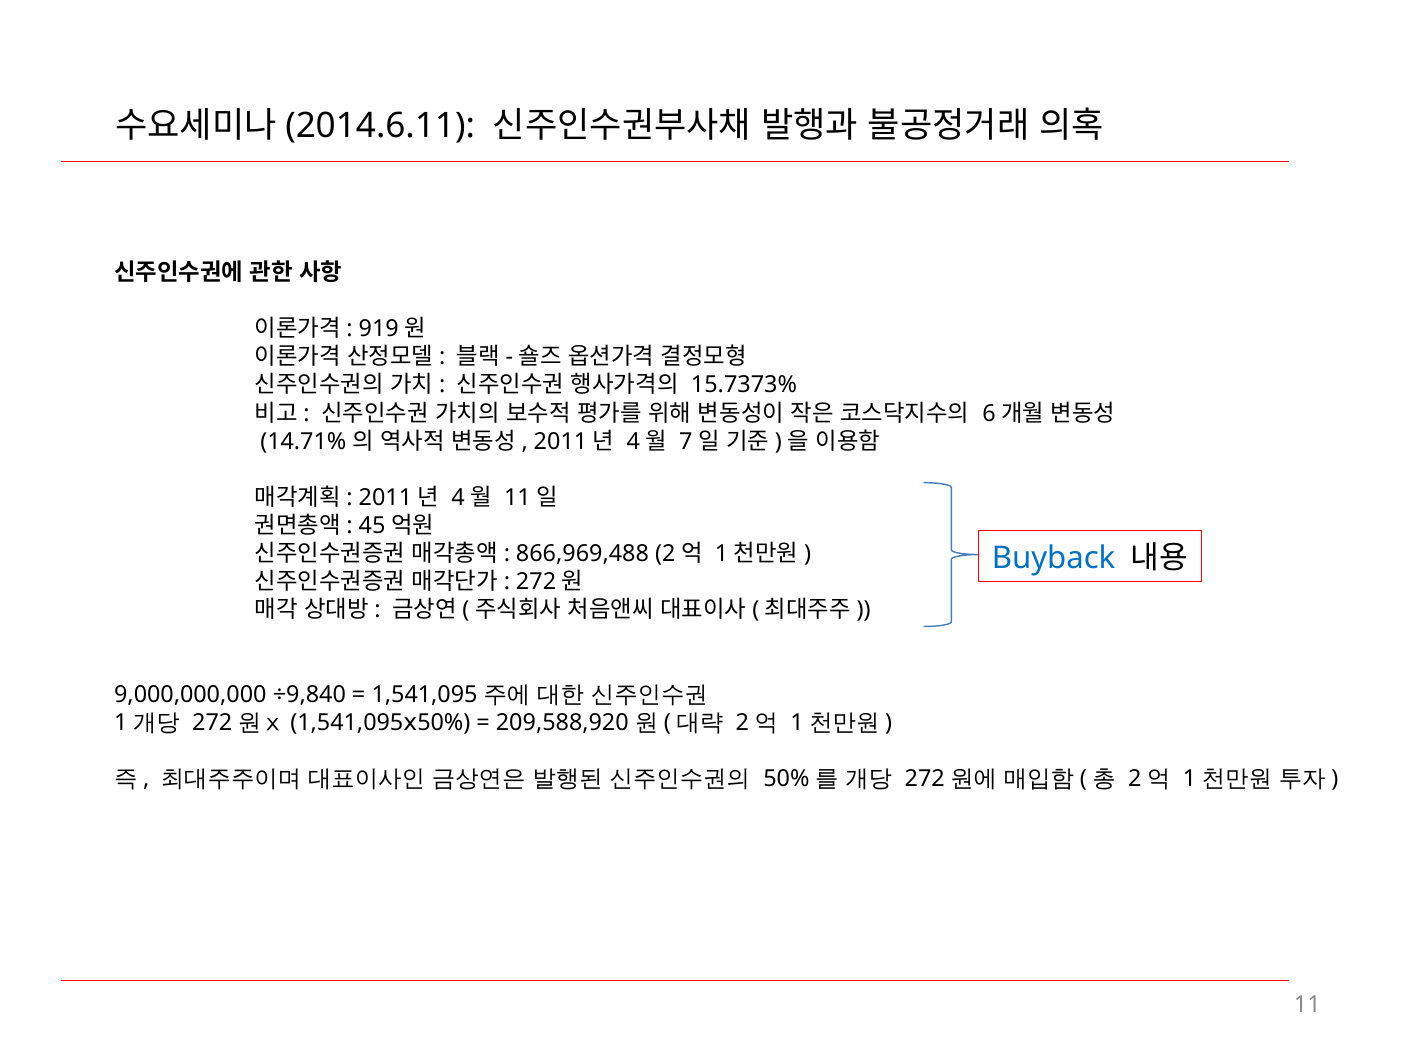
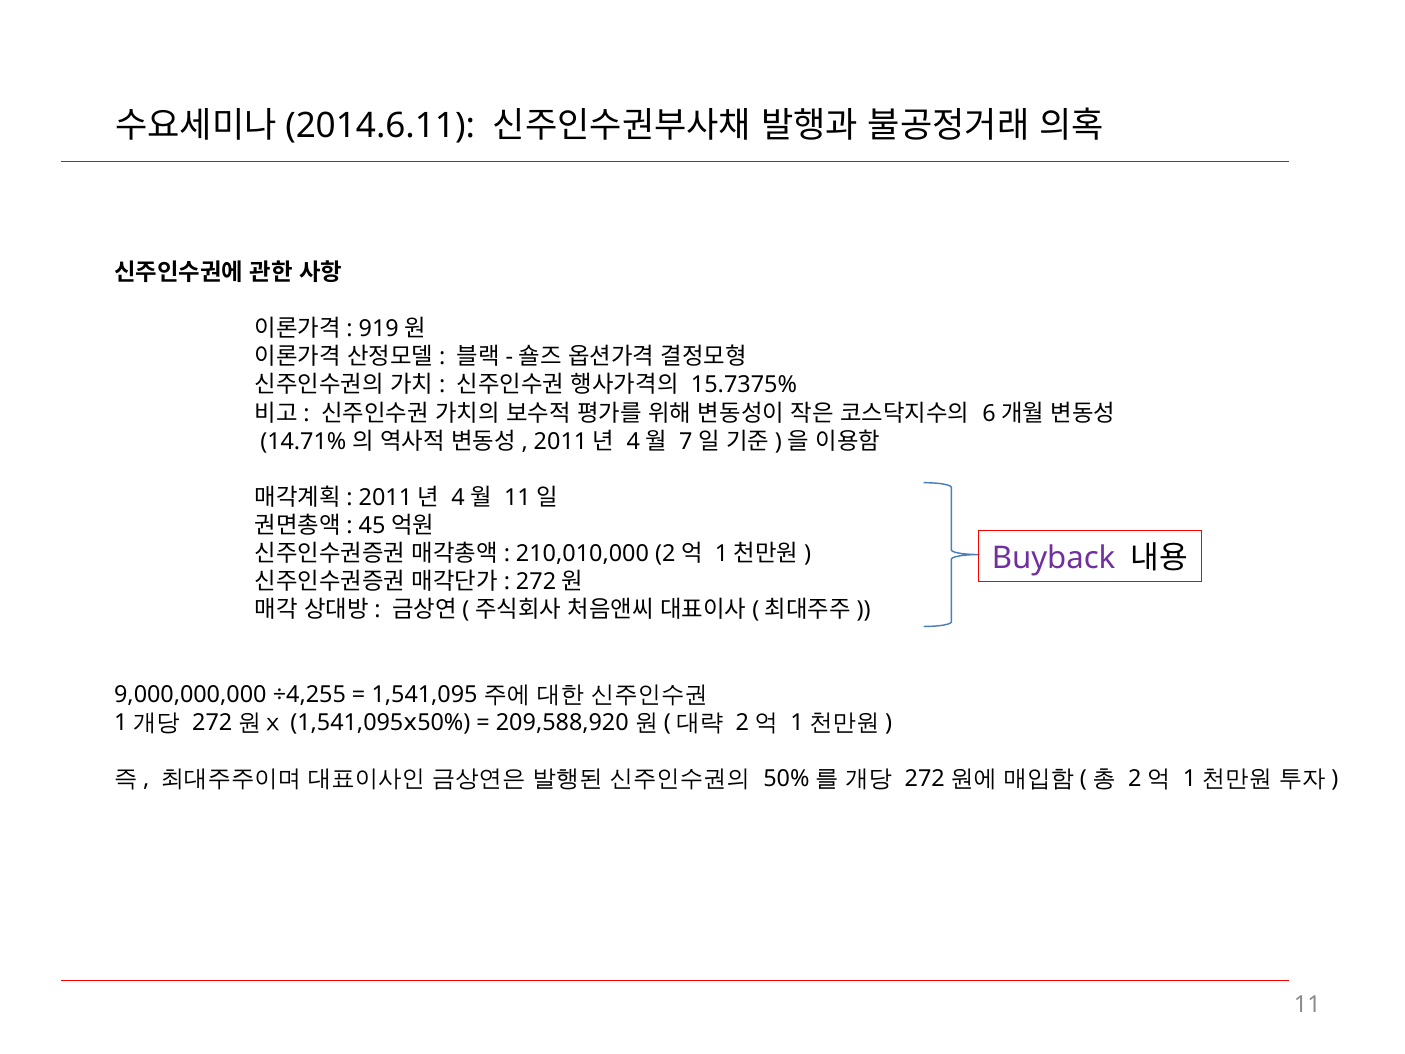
15.7373%: 15.7373% -> 15.7375%
866,969,488: 866,969,488 -> 210,010,000
Buyback colour: blue -> purple
÷9,840: ÷9,840 -> ÷4,255
